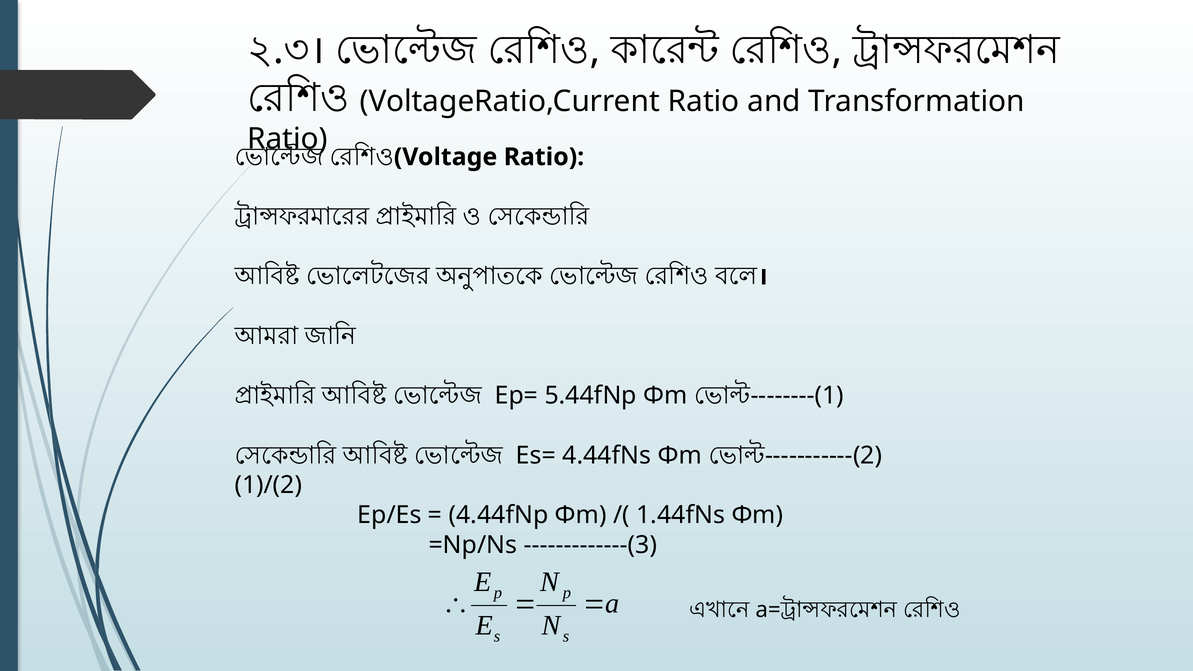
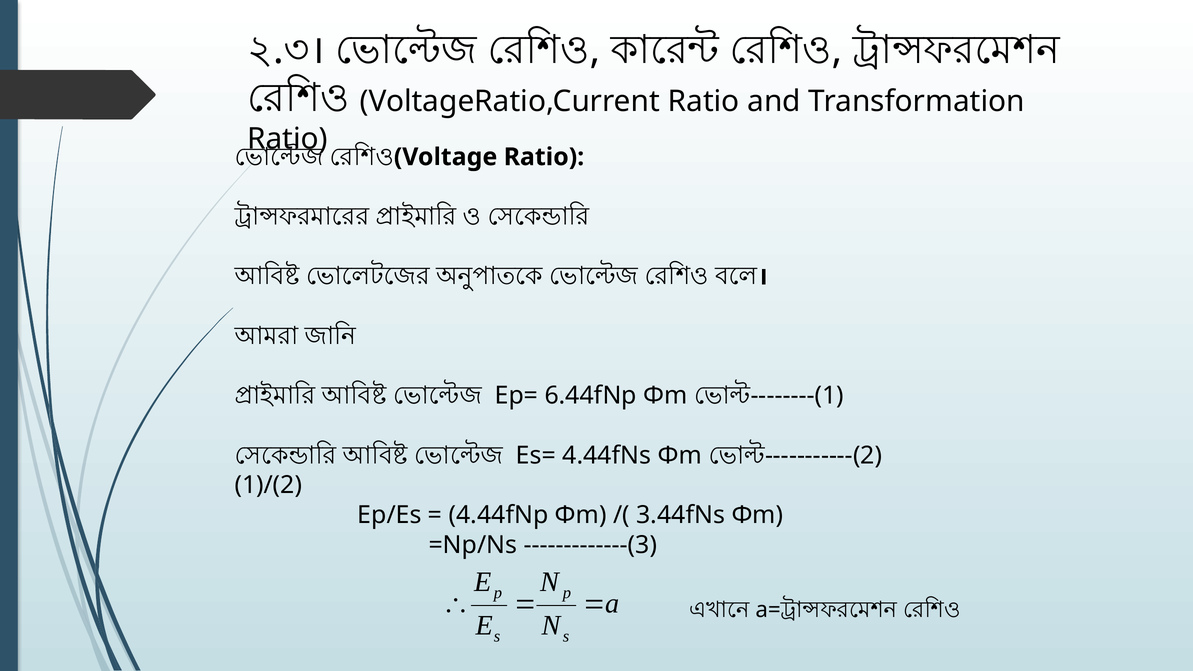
5.44fNp: 5.44fNp -> 6.44fNp
1.44fNs: 1.44fNs -> 3.44fNs
